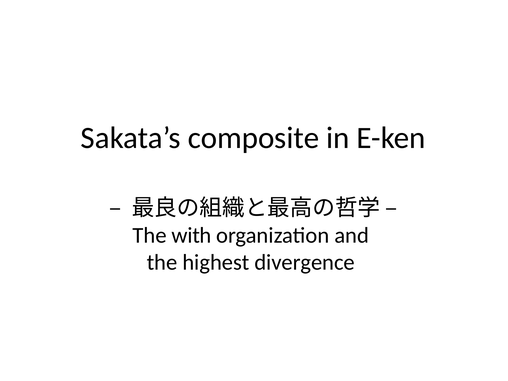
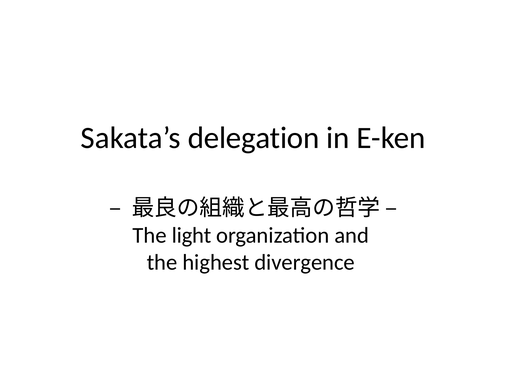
composite: composite -> delegation
with: with -> light
